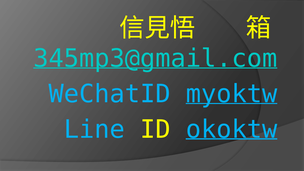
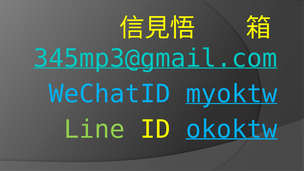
Line colour: light blue -> light green
